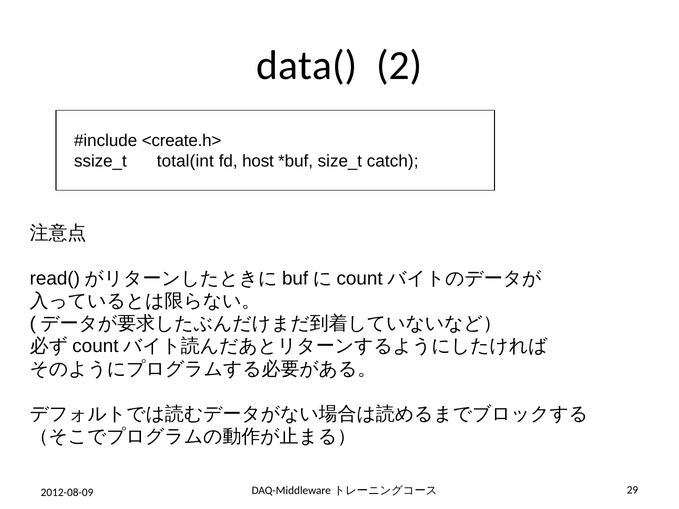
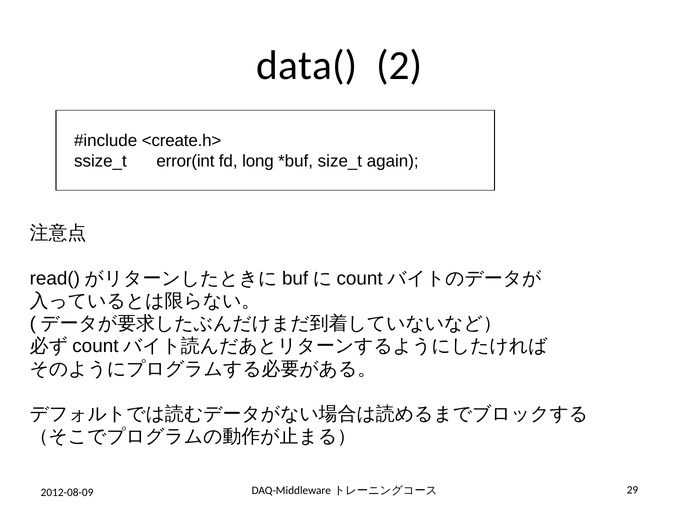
total(int: total(int -> error(int
host: host -> long
catch: catch -> again
